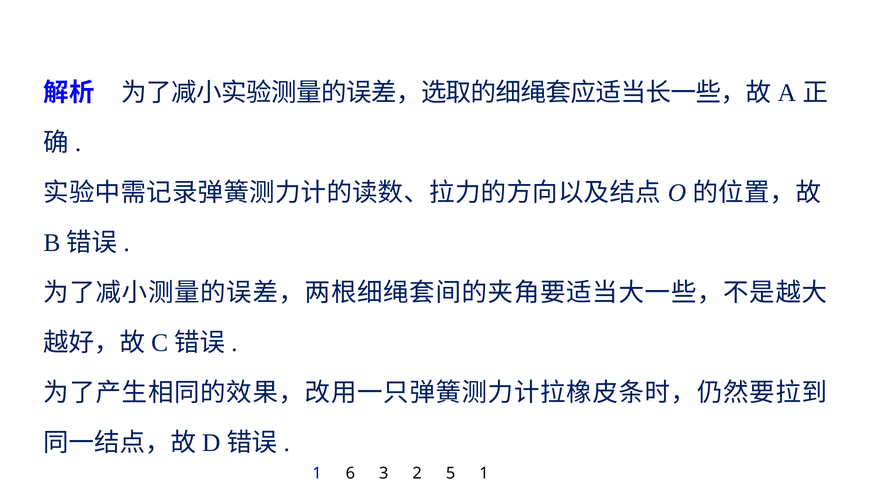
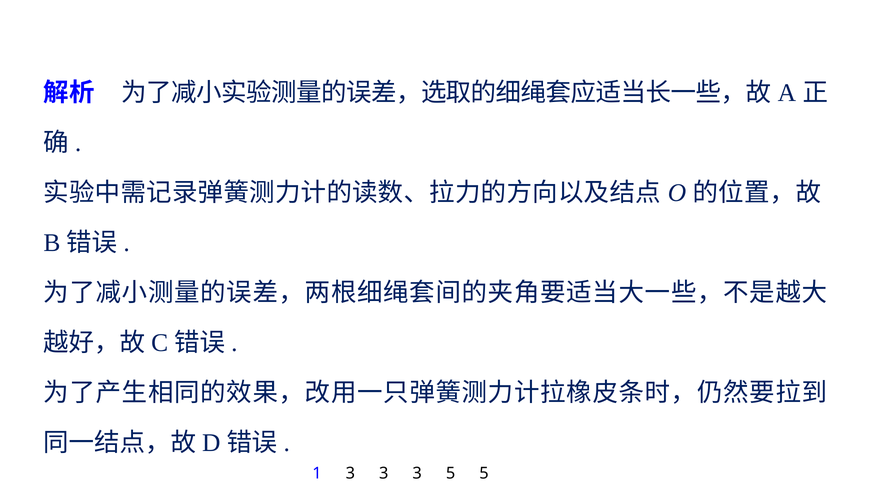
1 6: 6 -> 3
2 at (417, 474): 2 -> 3
5 1: 1 -> 5
